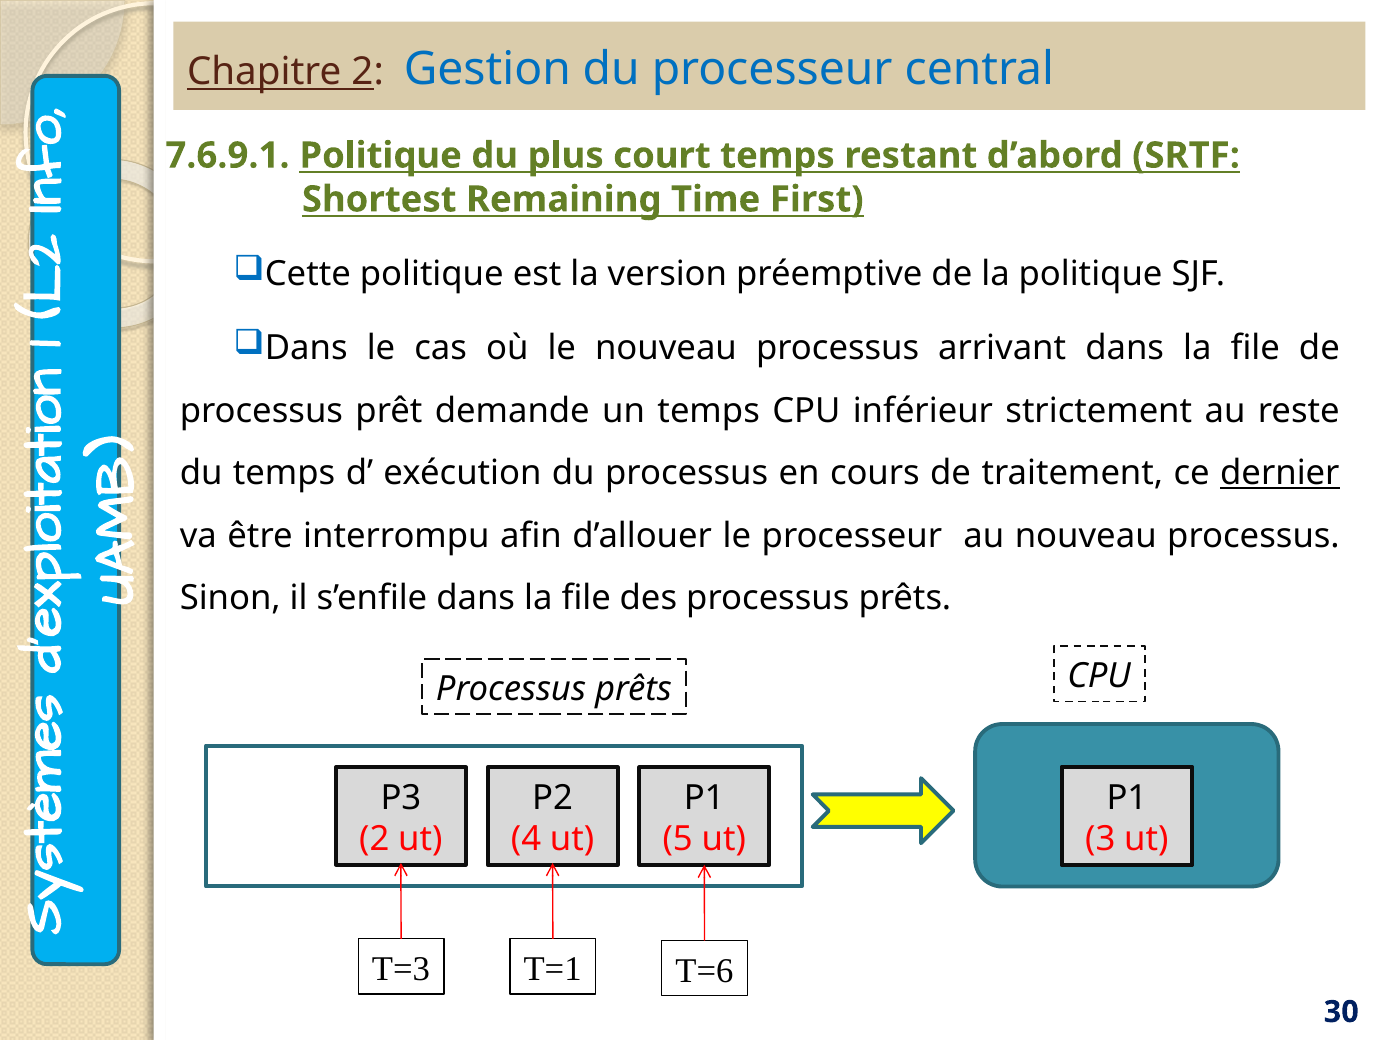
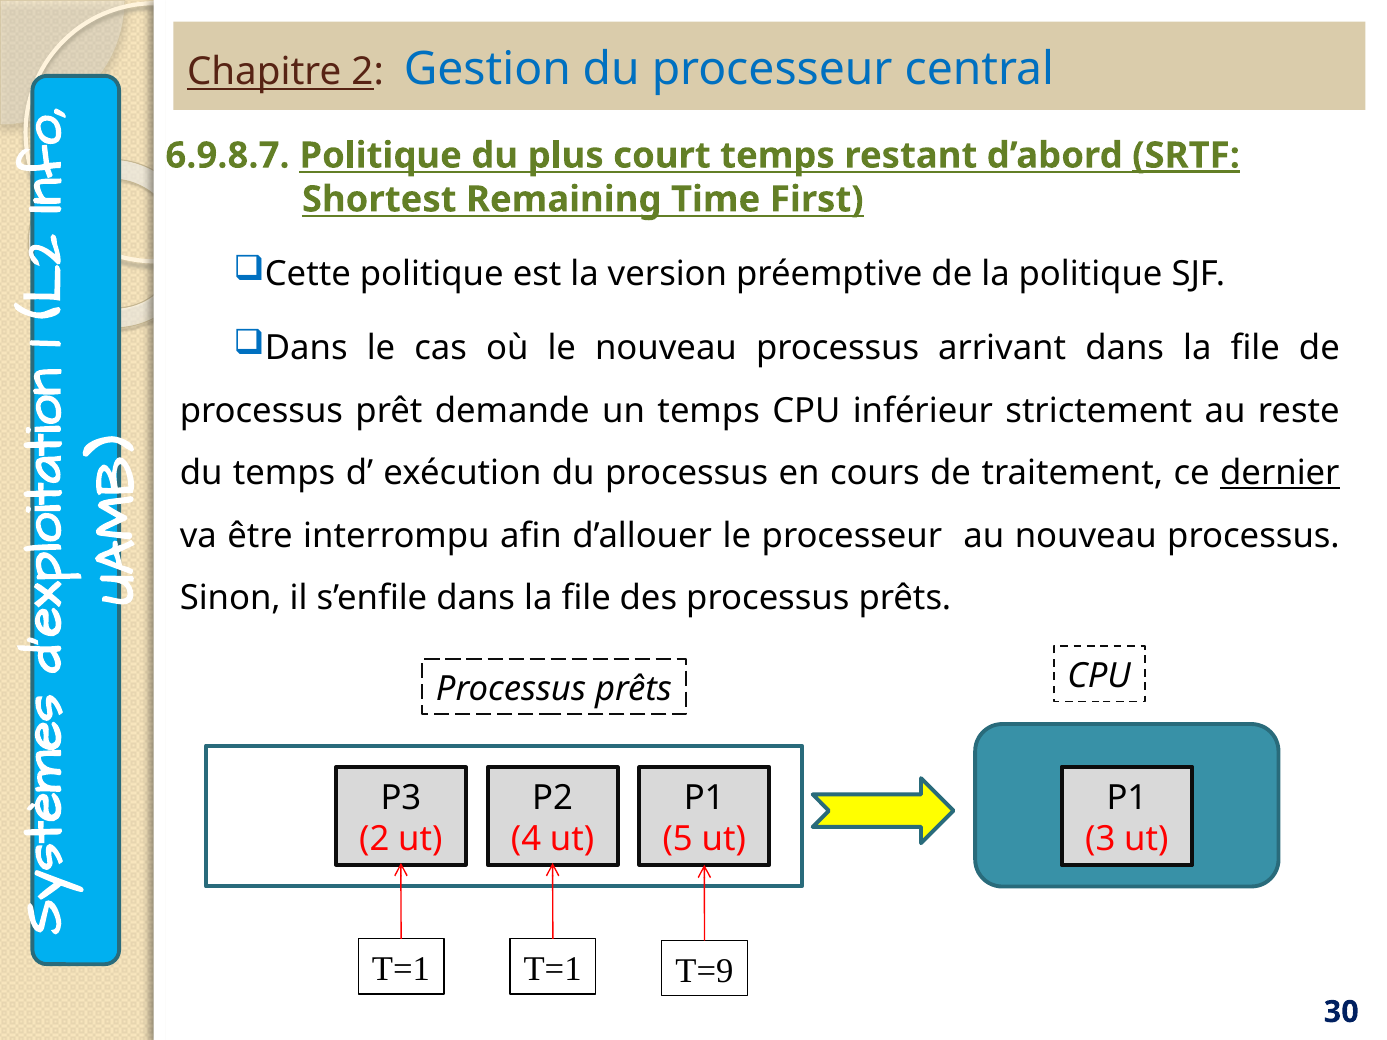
7.6.9.1: 7.6.9.1 -> 6.9.8.7
SRTF underline: none -> present
T=3 at (401, 969): T=3 -> T=1
T=6: T=6 -> T=9
